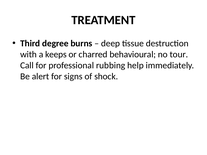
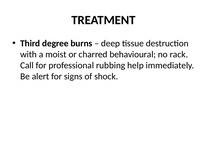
keeps: keeps -> moist
tour: tour -> rack
